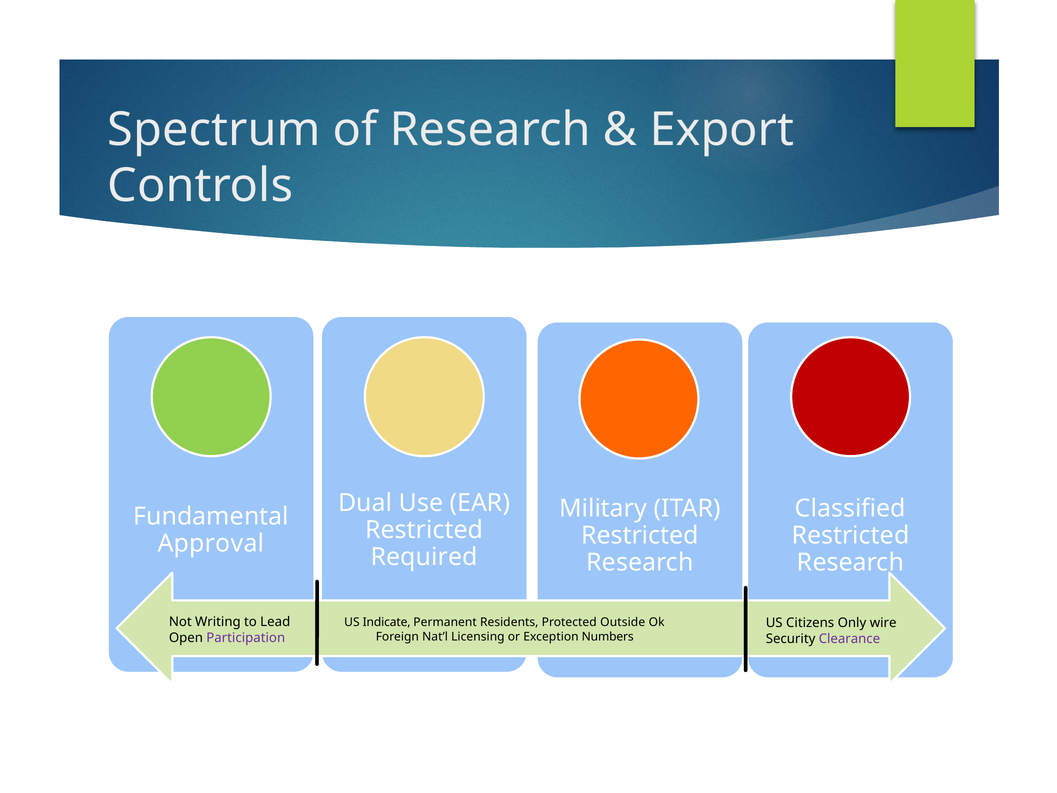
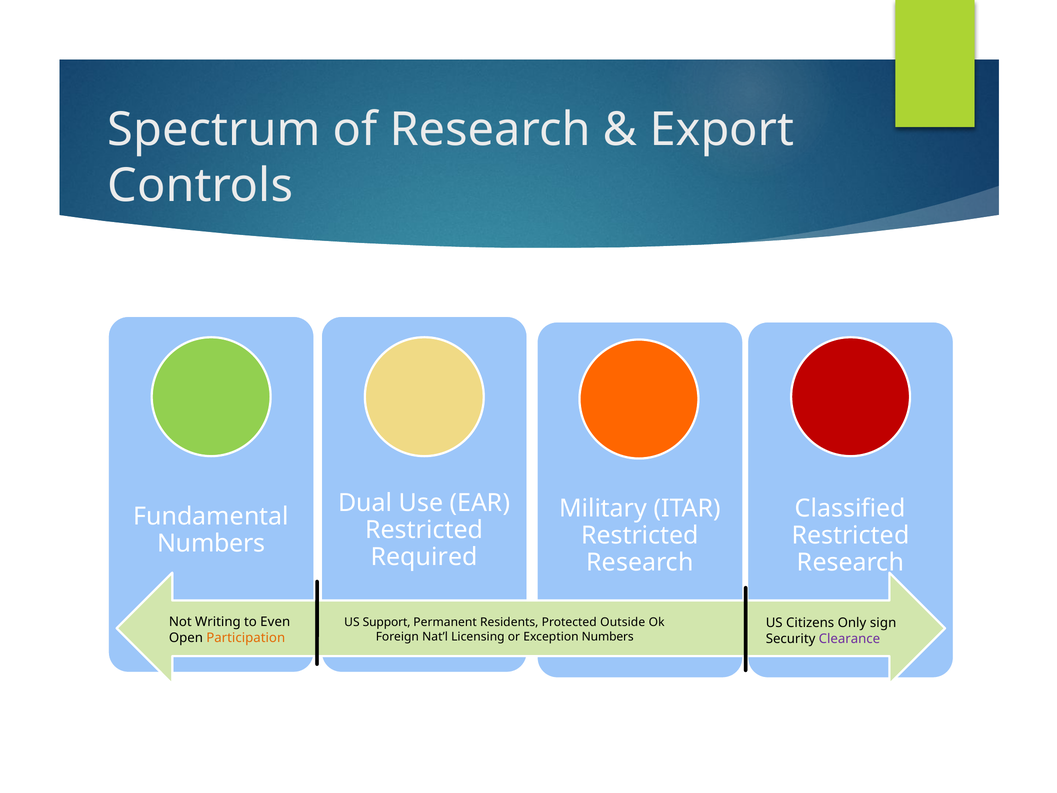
Approval at (211, 543): Approval -> Numbers
Lead: Lead -> Even
Indicate: Indicate -> Support
wire: wire -> sign
Participation colour: purple -> orange
